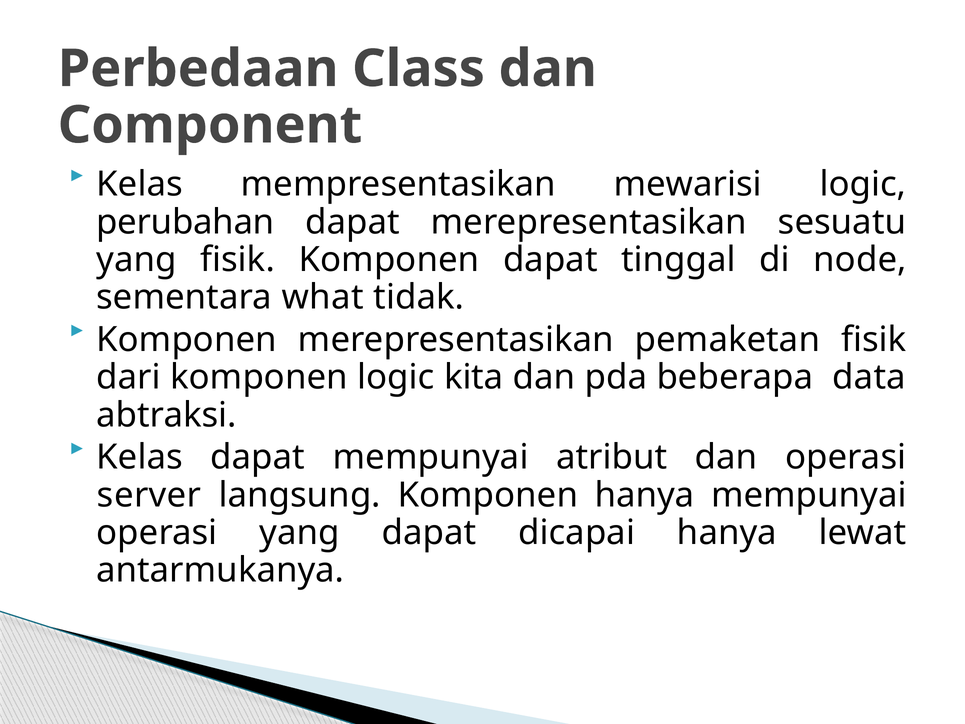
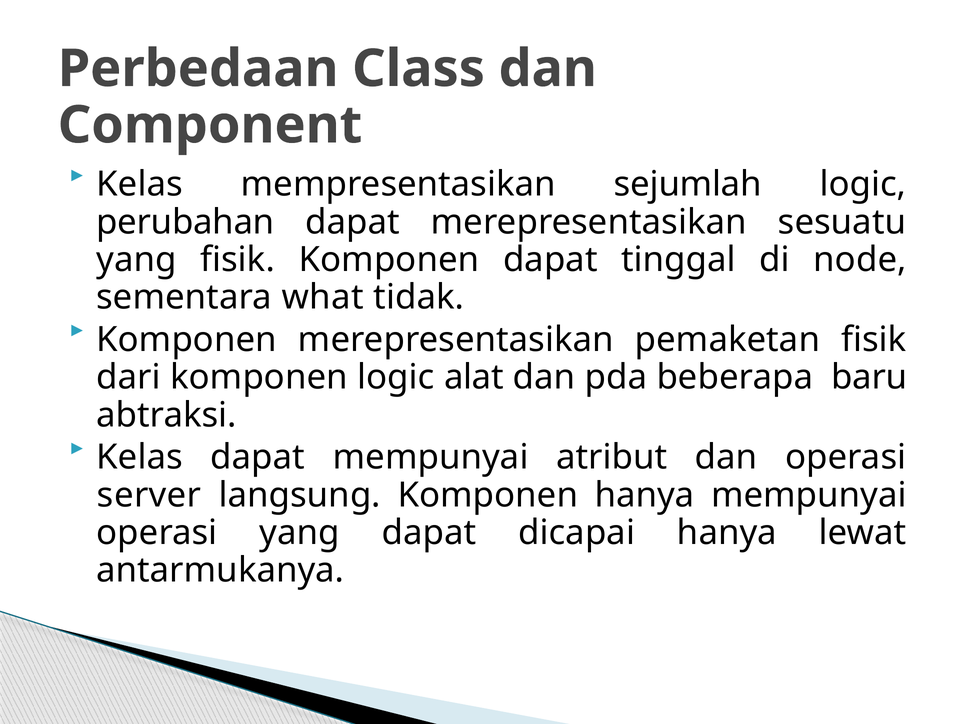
mewarisi: mewarisi -> sejumlah
kita: kita -> alat
data: data -> baru
